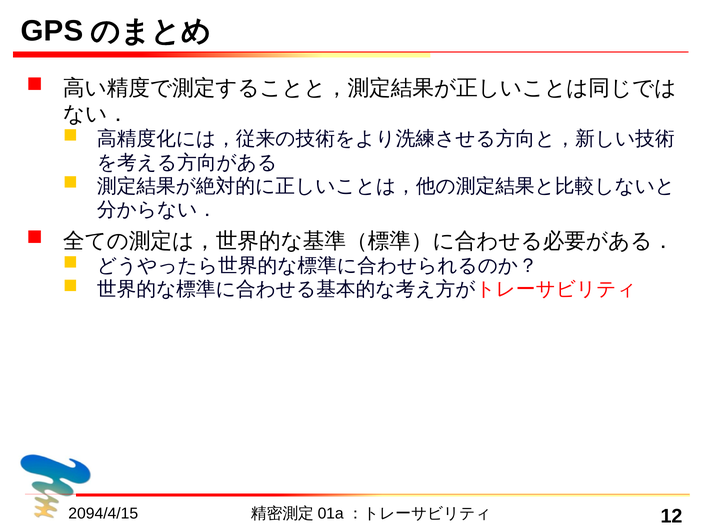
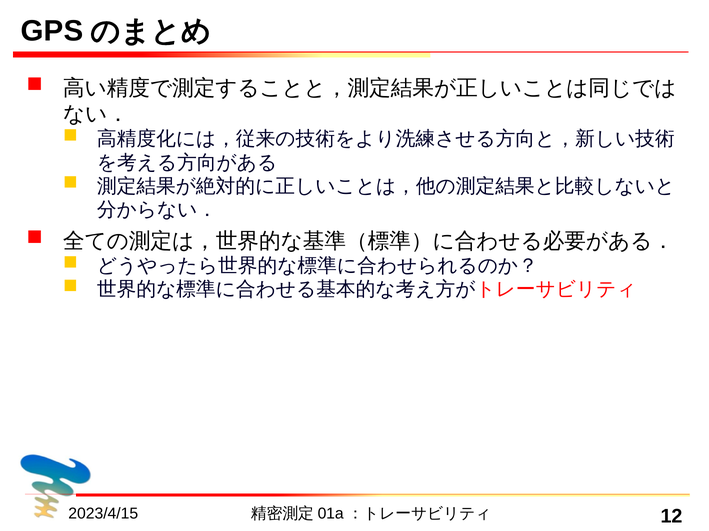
2094/4/15: 2094/4/15 -> 2023/4/15
